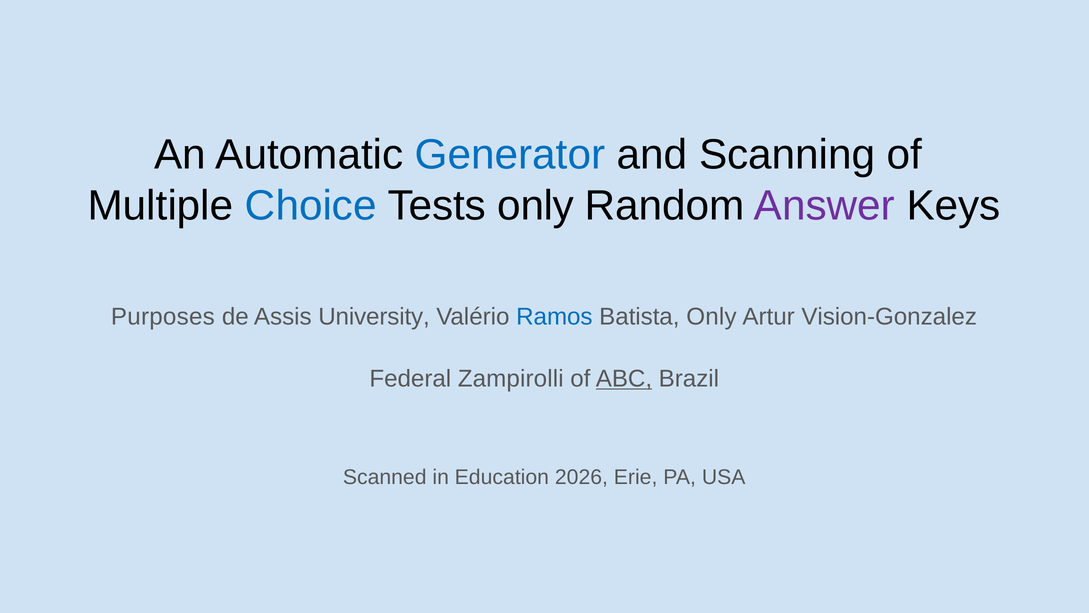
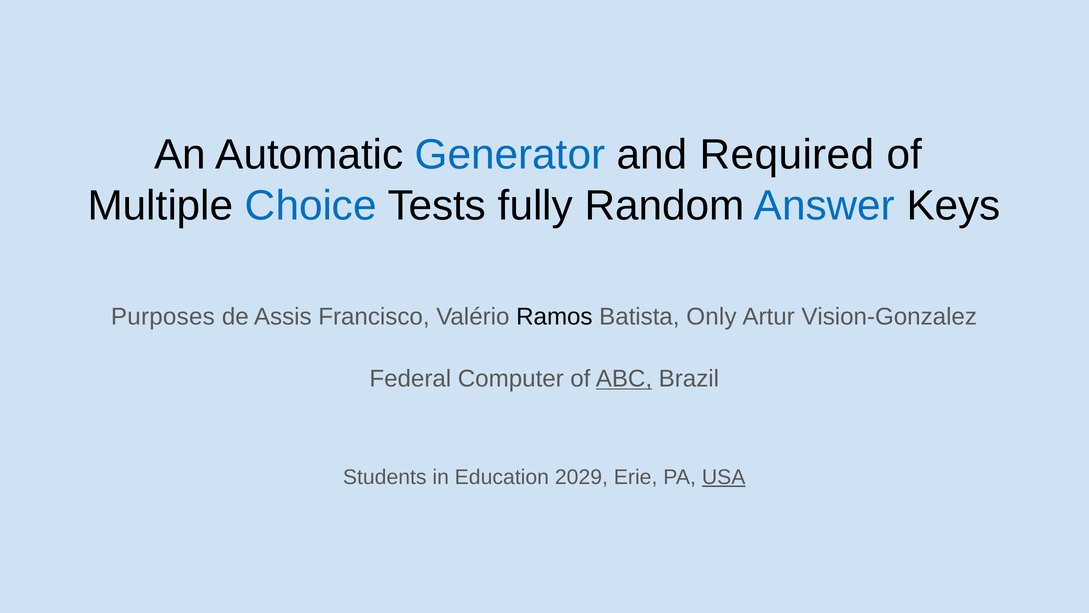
Scanning: Scanning -> Required
Tests only: only -> fully
Answer colour: purple -> blue
University: University -> Francisco
Ramos colour: blue -> black
Zampirolli: Zampirolli -> Computer
Scanned: Scanned -> Students
2026: 2026 -> 2029
USA underline: none -> present
